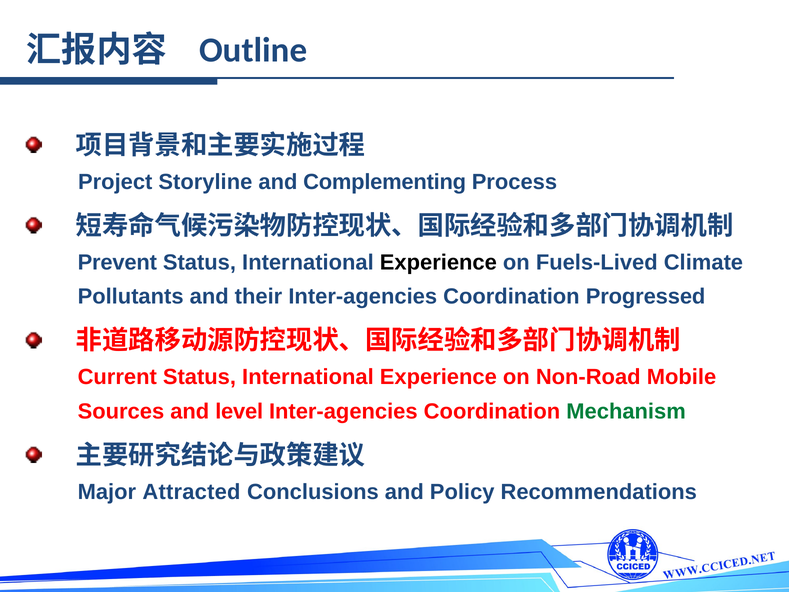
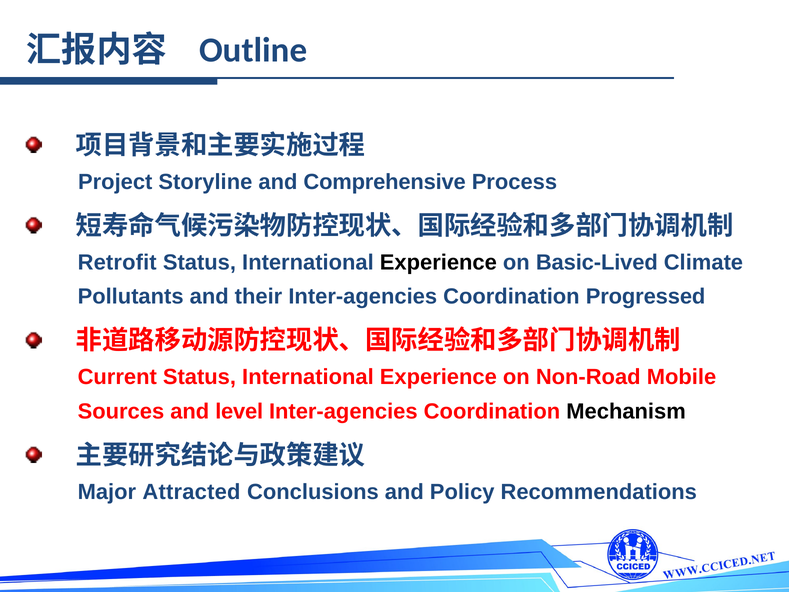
Complementing: Complementing -> Comprehensive
Prevent: Prevent -> Retrofit
Fuels-Lived: Fuels-Lived -> Basic-Lived
Mechanism colour: green -> black
